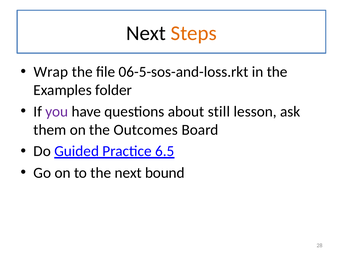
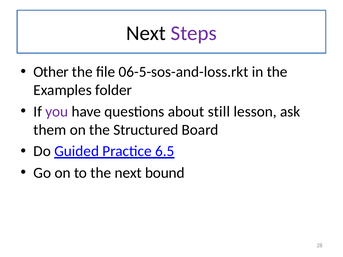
Steps colour: orange -> purple
Wrap: Wrap -> Other
Outcomes: Outcomes -> Structured
